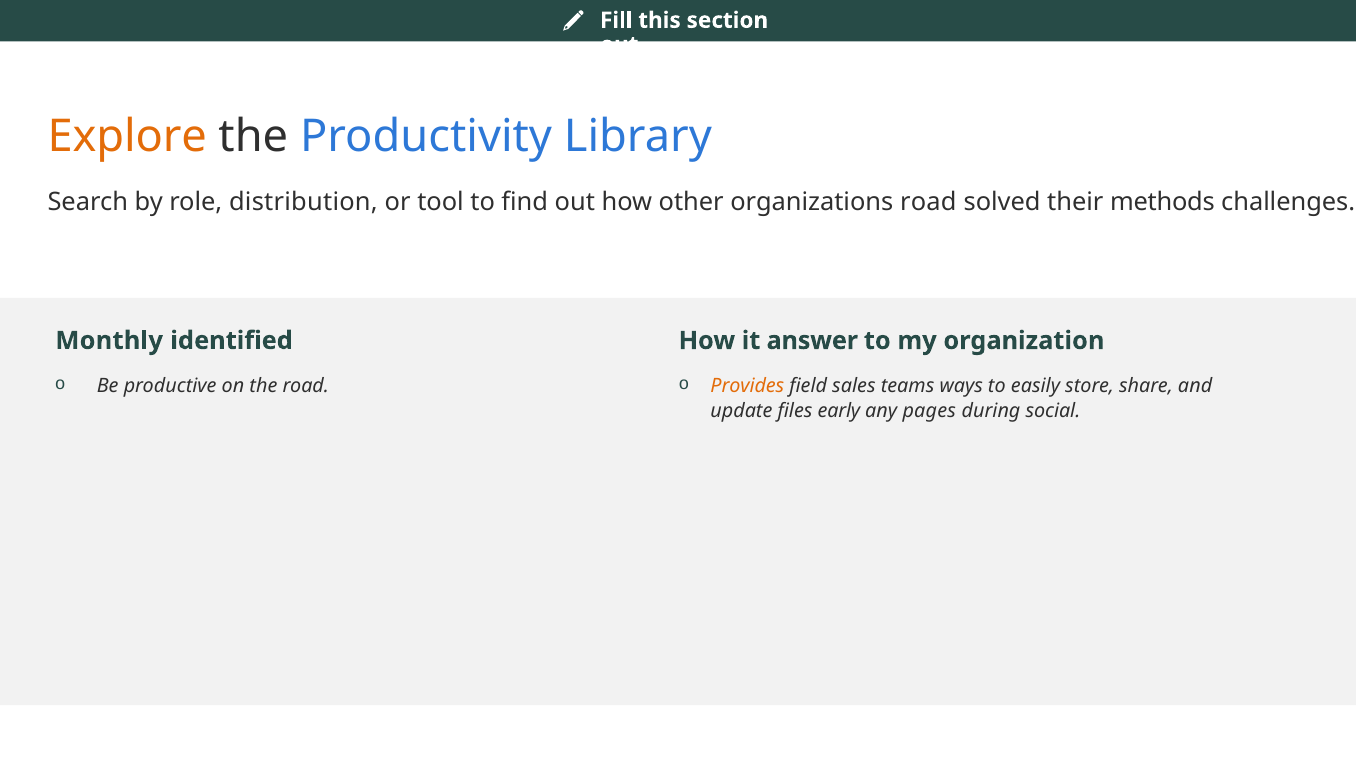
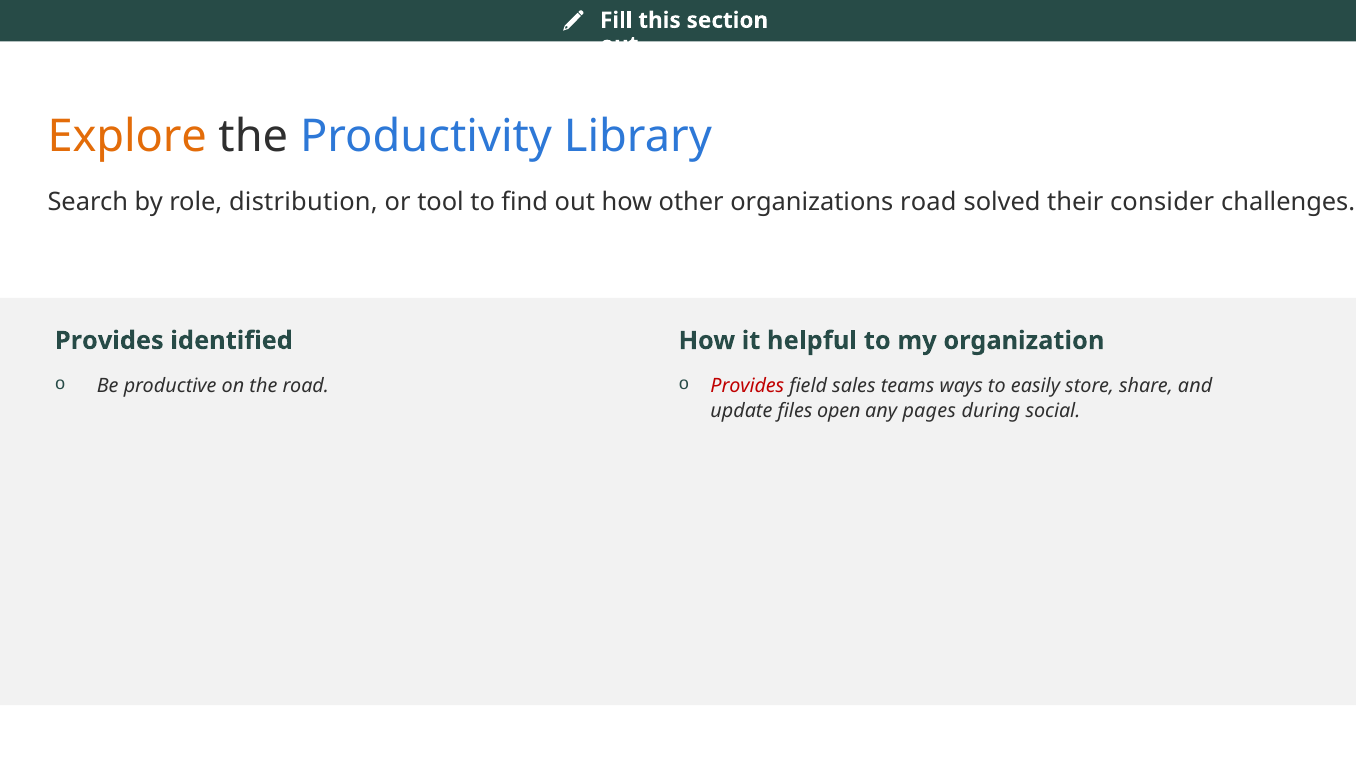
methods: methods -> consider
Monthly at (109, 340): Monthly -> Provides
answer: answer -> helpful
Provides at (747, 386) colour: orange -> red
early: early -> open
